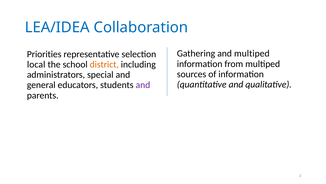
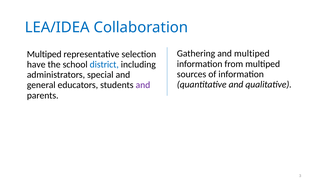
Priorities at (44, 54): Priorities -> Multiped
local: local -> have
district colour: orange -> blue
